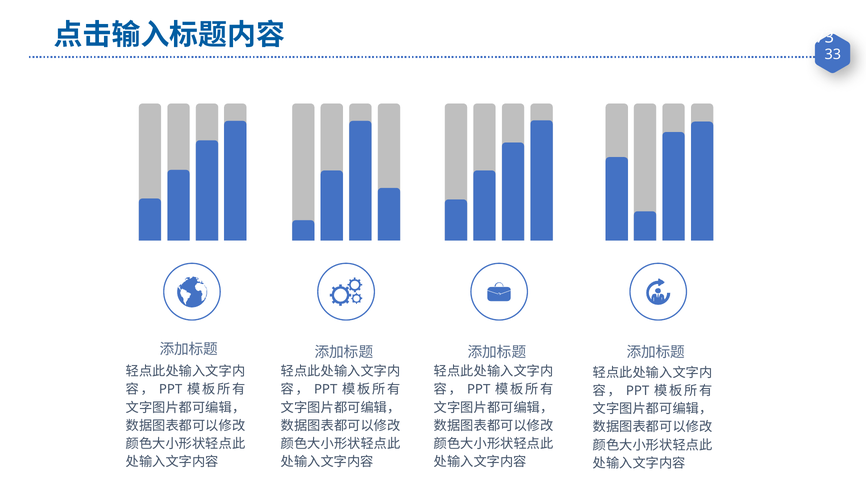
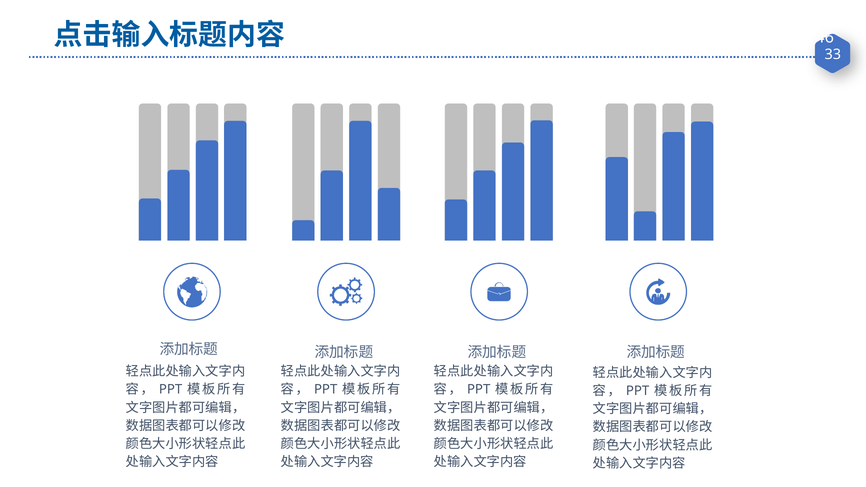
73: 73 -> 46
